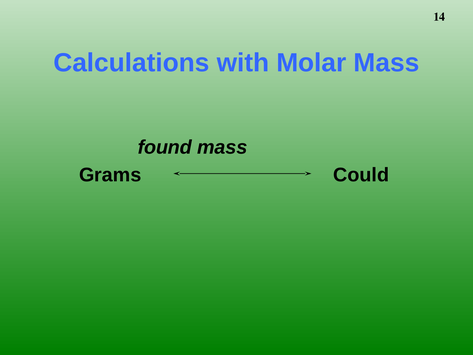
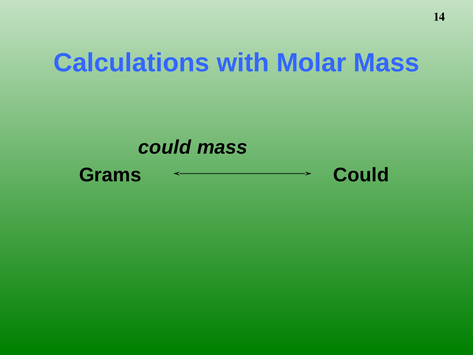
found at (165, 147): found -> could
